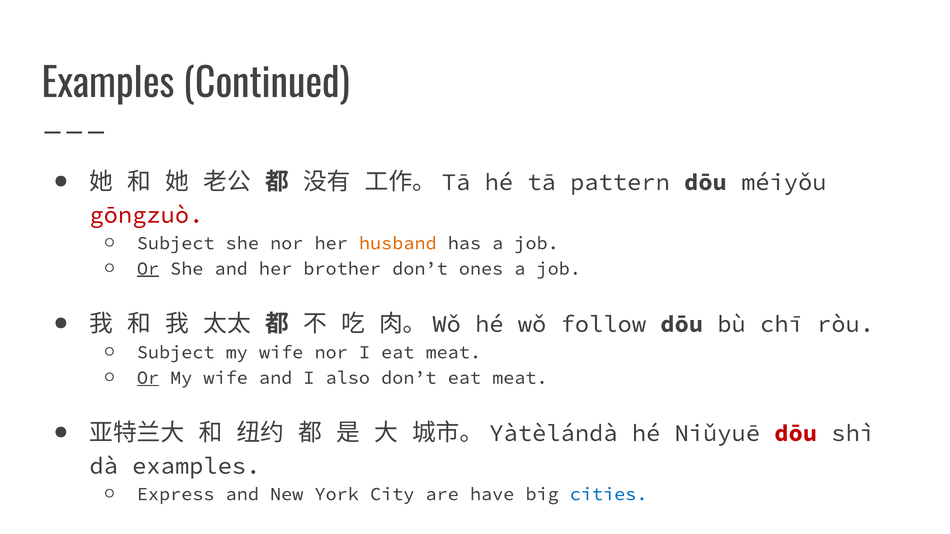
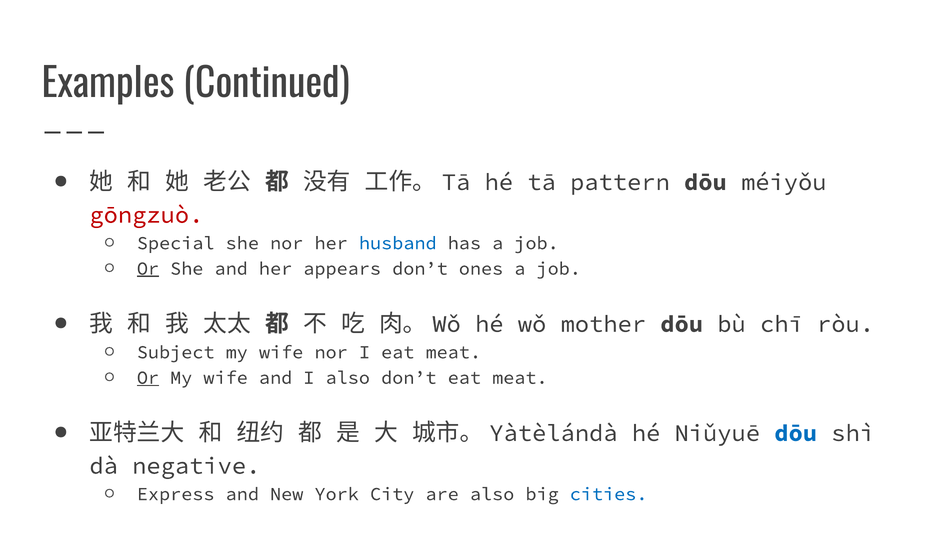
Subject at (176, 243): Subject -> Special
husband colour: orange -> blue
brother: brother -> appears
follow: follow -> mother
dōu at (796, 433) colour: red -> blue
dà examples: examples -> negative
are have: have -> also
